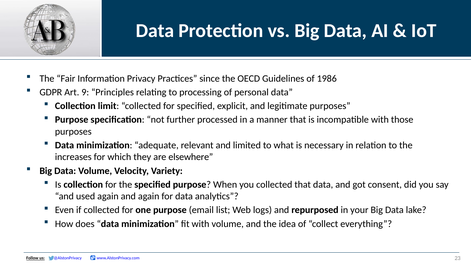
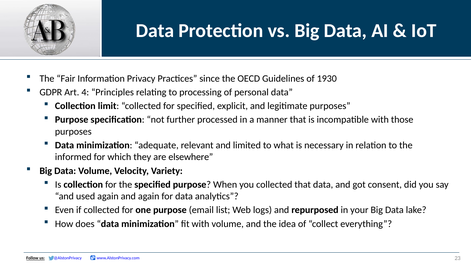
1986: 1986 -> 1930
9: 9 -> 4
increases: increases -> informed
